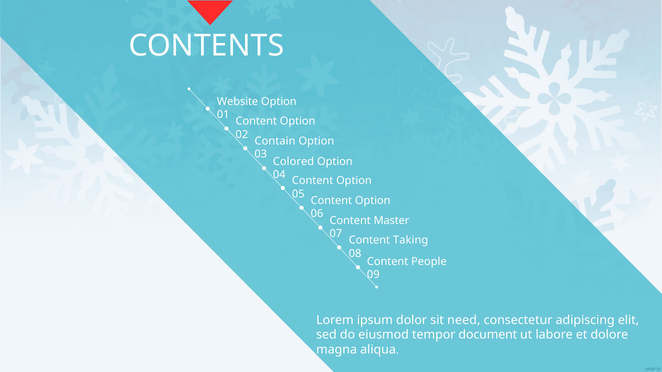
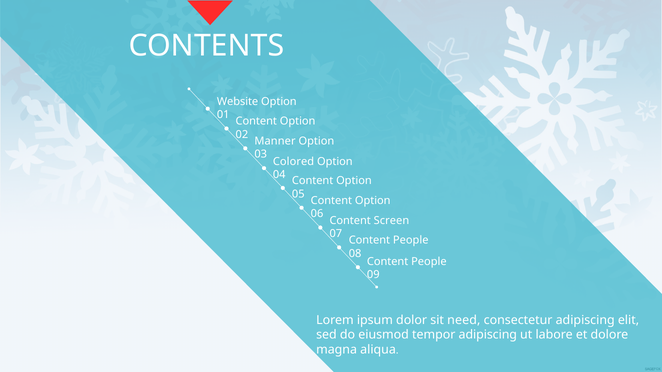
Contain: Contain -> Manner
Master: Master -> Screen
Taking at (411, 240): Taking -> People
tempor document: document -> adipiscing
